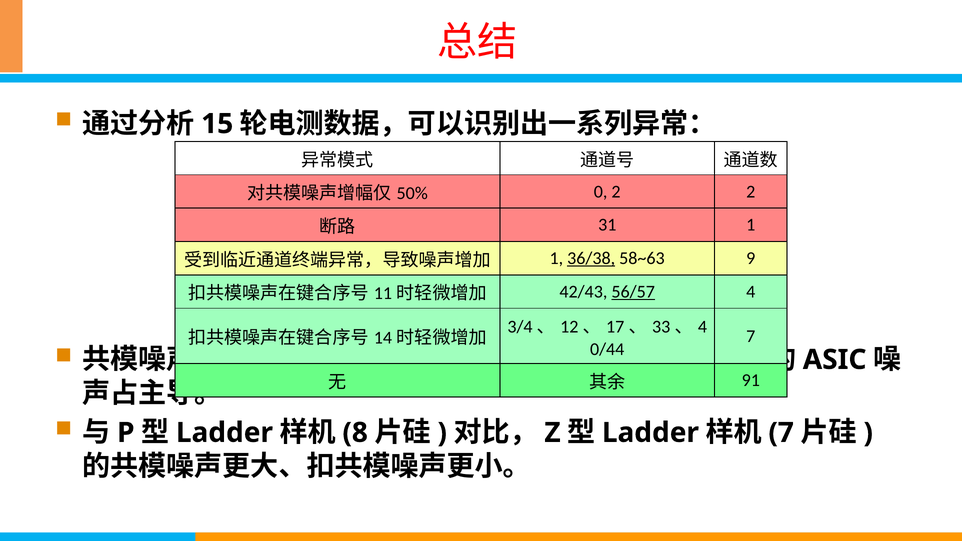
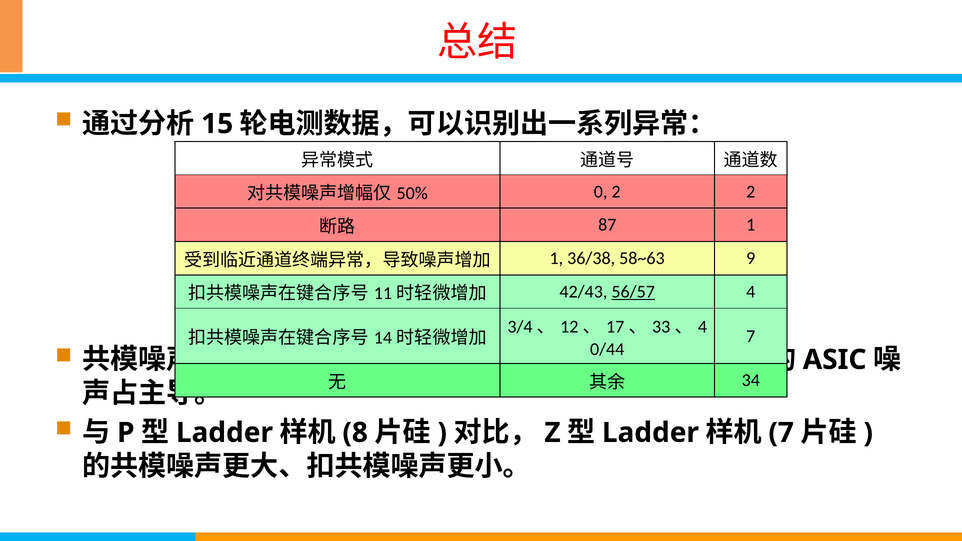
31: 31 -> 87
36/38 underline: present -> none
91: 91 -> 34
